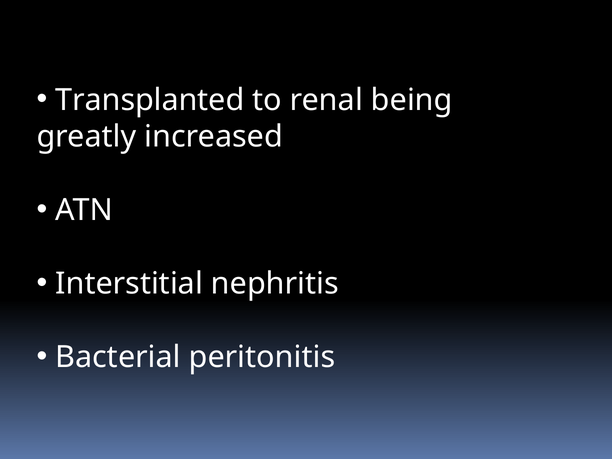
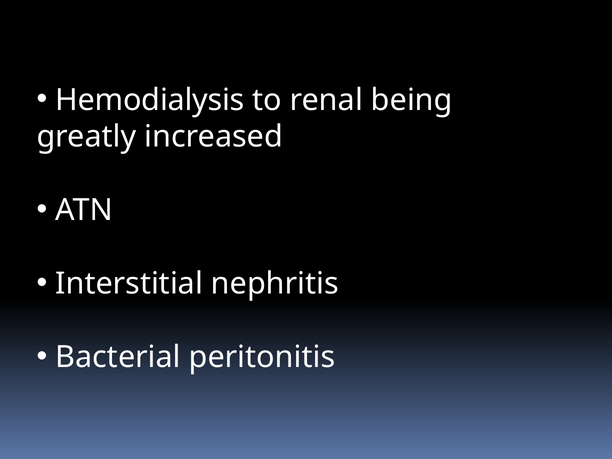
Transplanted: Transplanted -> Hemodialysis
